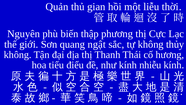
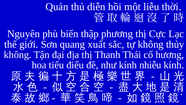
gian: gian -> diễn
ngật: ngật -> xuất
